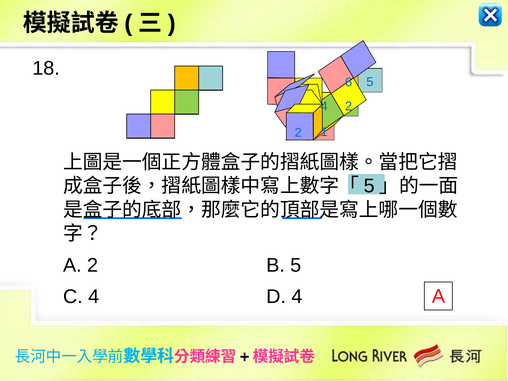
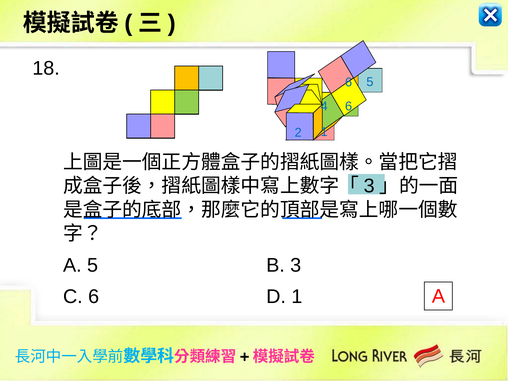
2 at (349, 106): 2 -> 6
5 at (369, 186): 5 -> 3
A 2: 2 -> 5
B 5: 5 -> 3
C 4: 4 -> 6
D 4: 4 -> 1
